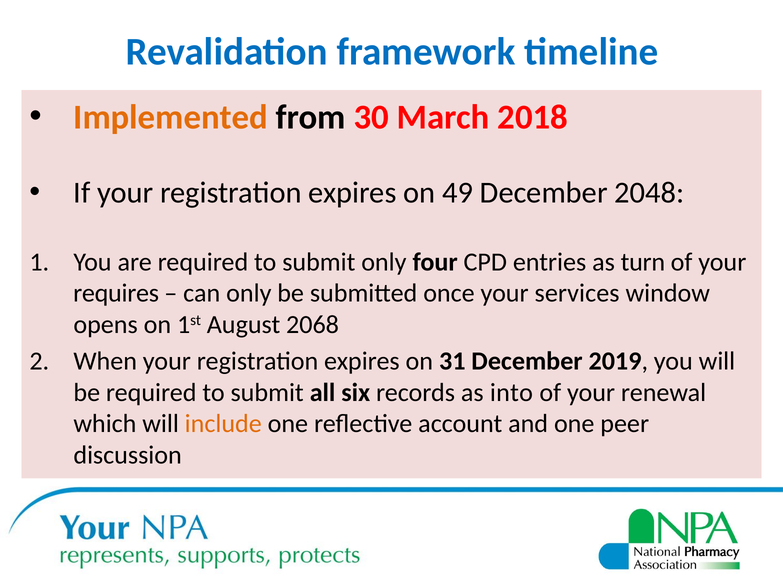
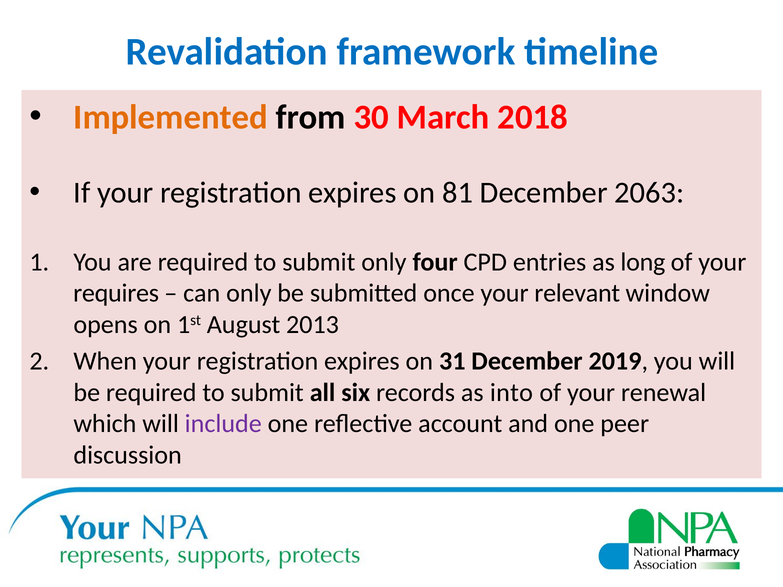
49: 49 -> 81
2048: 2048 -> 2063
turn: turn -> long
services: services -> relevant
2068: 2068 -> 2013
include colour: orange -> purple
